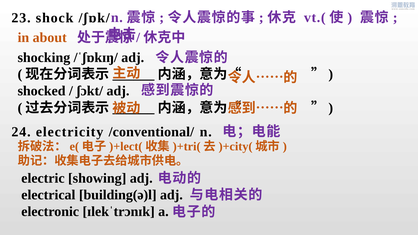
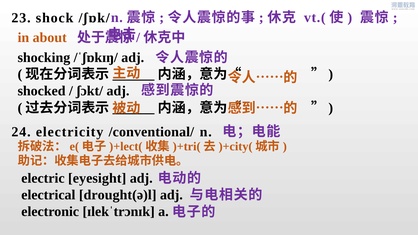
showing: showing -> eyesight
building(ə)l: building(ə)l -> drought(ə)l
